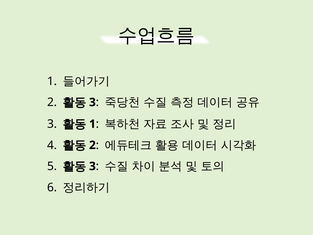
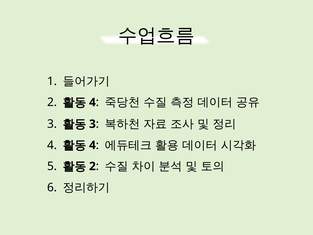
3 at (92, 102): 3 -> 4
1 at (92, 124): 1 -> 3
2 at (92, 145): 2 -> 4
3 at (92, 166): 3 -> 2
